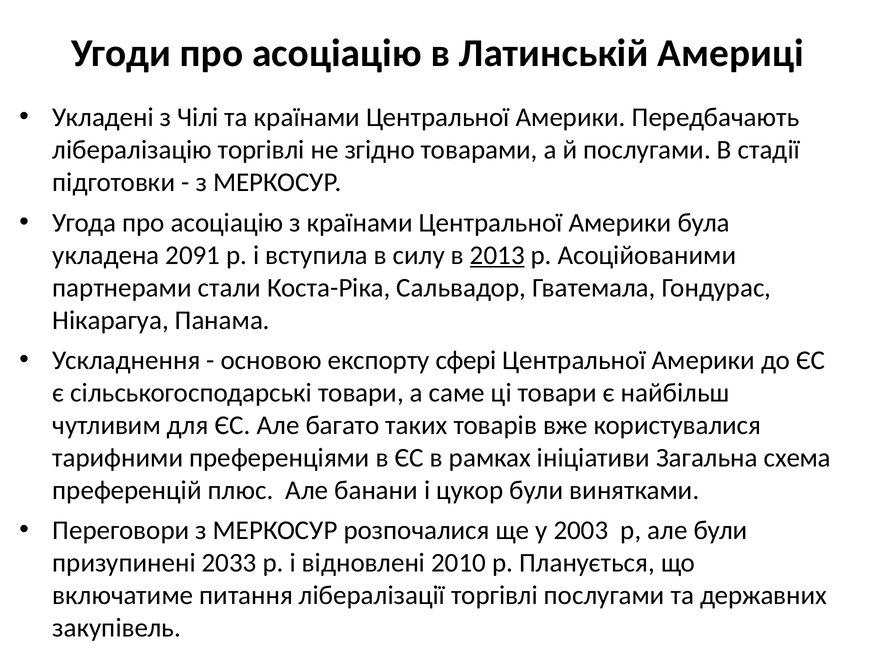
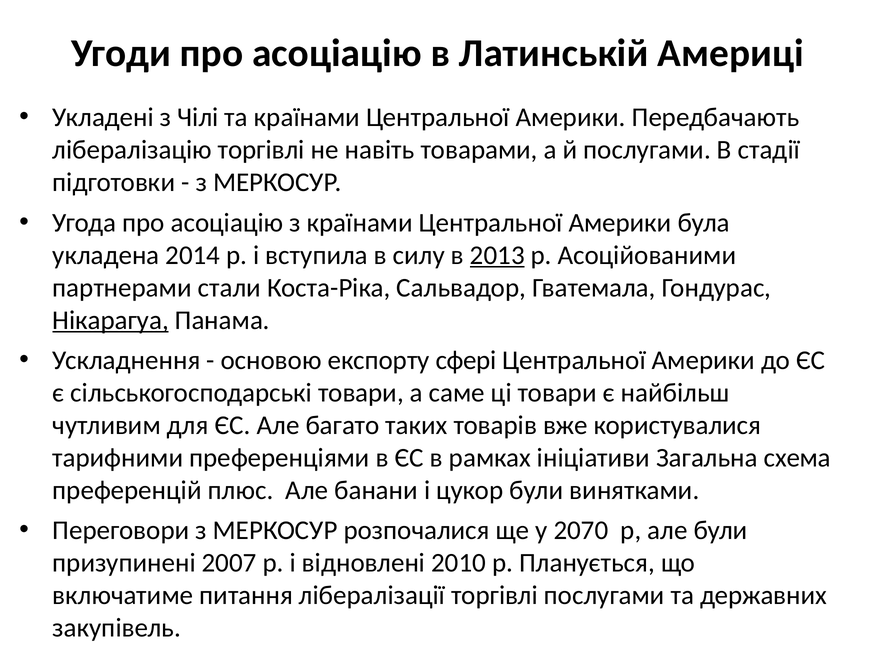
згідно: згідно -> навіть
2091: 2091 -> 2014
Нікарагуа underline: none -> present
2003: 2003 -> 2070
2033: 2033 -> 2007
